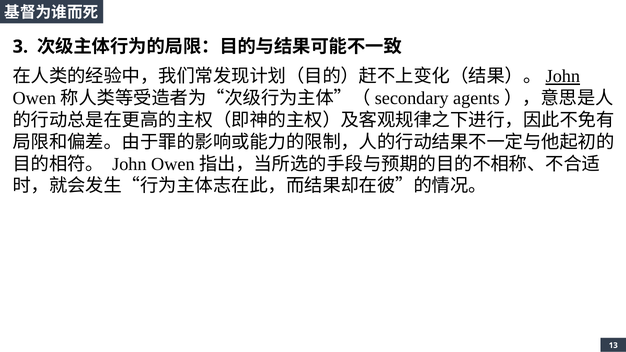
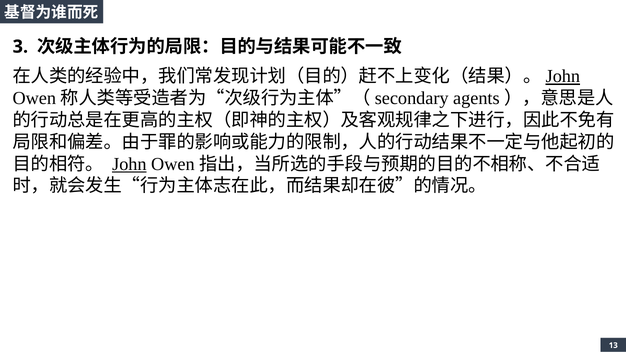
John at (129, 164) underline: none -> present
